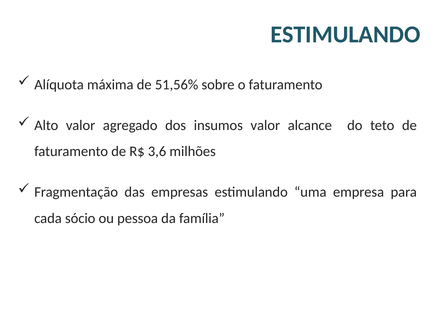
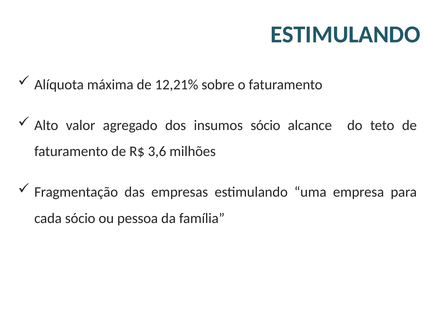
51,56%: 51,56% -> 12,21%
insumos valor: valor -> sócio
